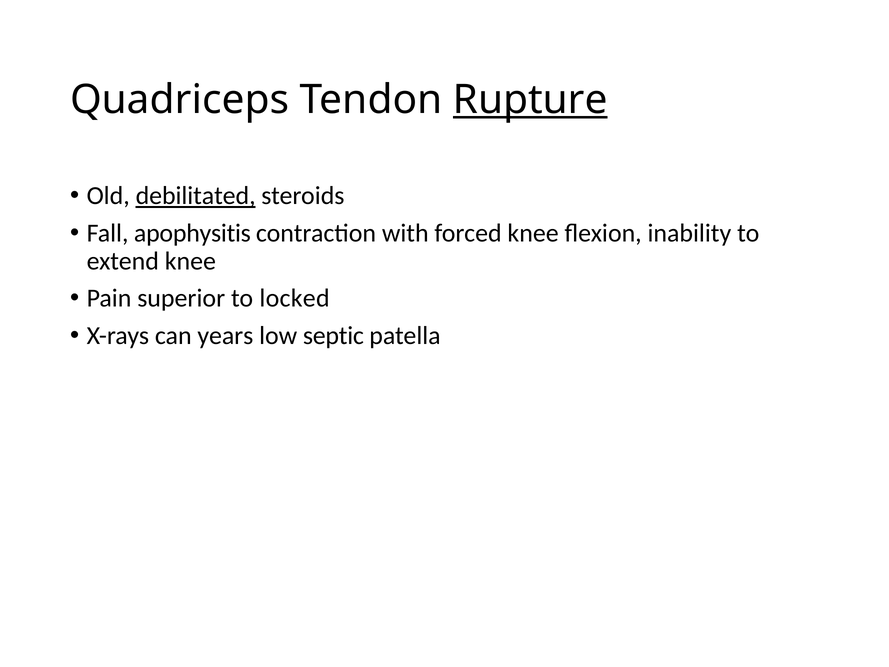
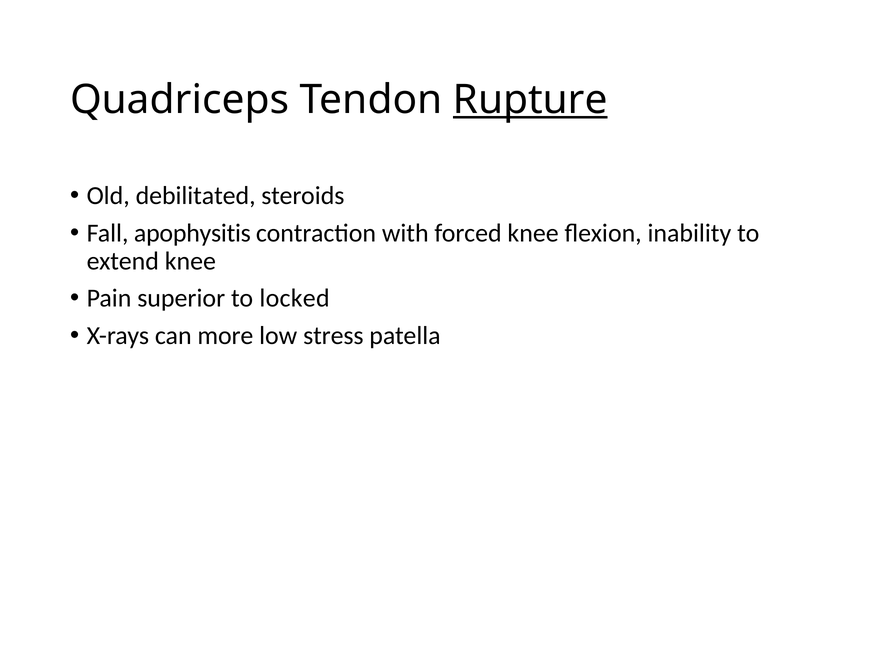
debilitated underline: present -> none
years: years -> more
septic: septic -> stress
